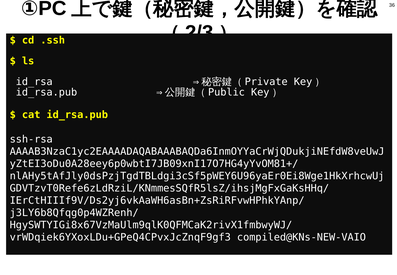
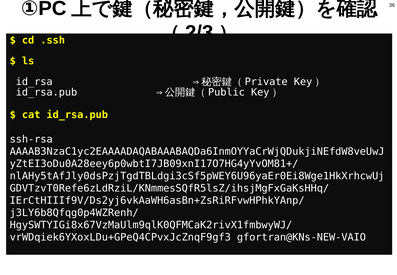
compiled@KNs-NEW-VAIO: compiled@KNs-NEW-VAIO -> gfortran@KNs-NEW-VAIO
